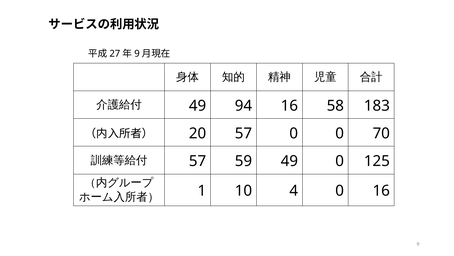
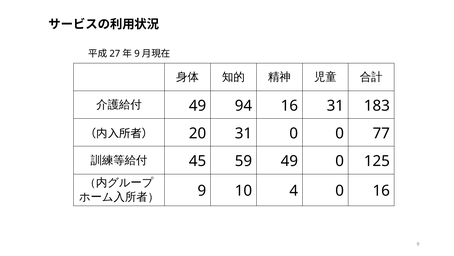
16 58: 58 -> 31
20 57: 57 -> 31
70: 70 -> 77
57 at (198, 161): 57 -> 45
1 at (202, 190): 1 -> 9
